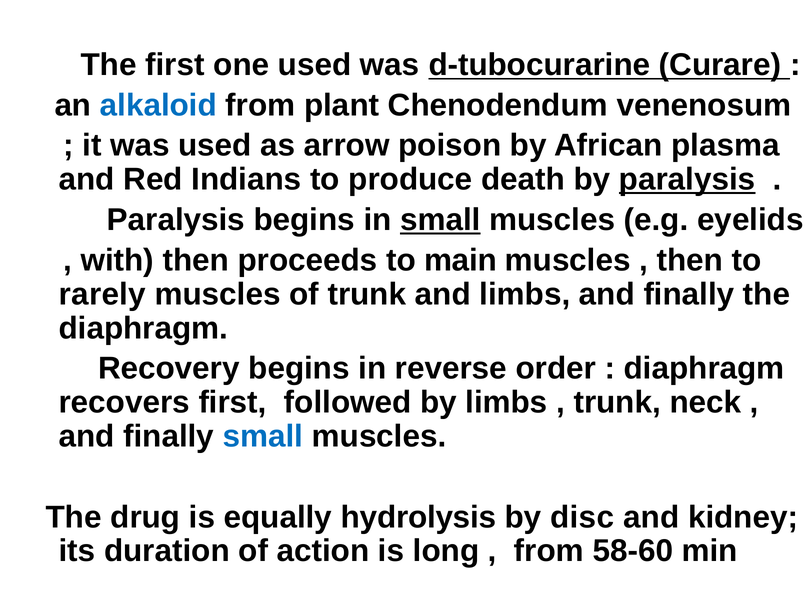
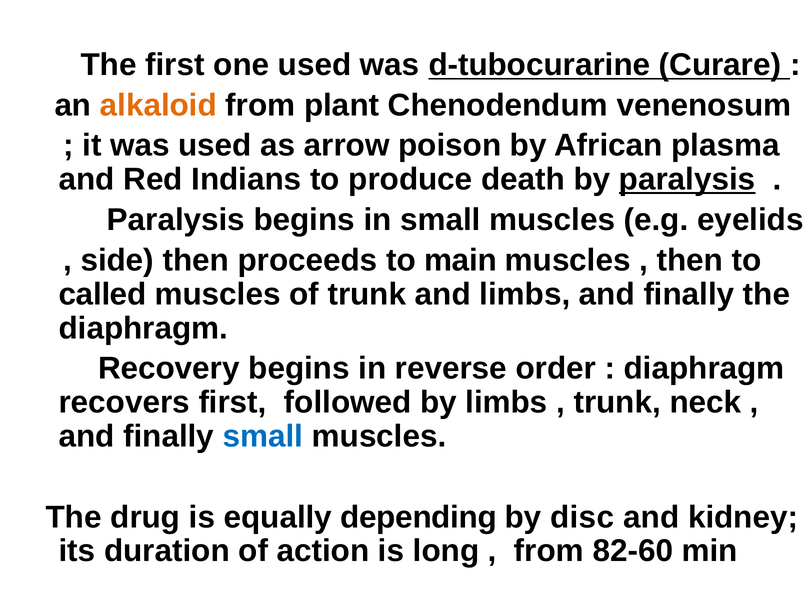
alkaloid colour: blue -> orange
small at (440, 220) underline: present -> none
with: with -> side
rarely: rarely -> called
hydrolysis: hydrolysis -> depending
58-60: 58-60 -> 82-60
